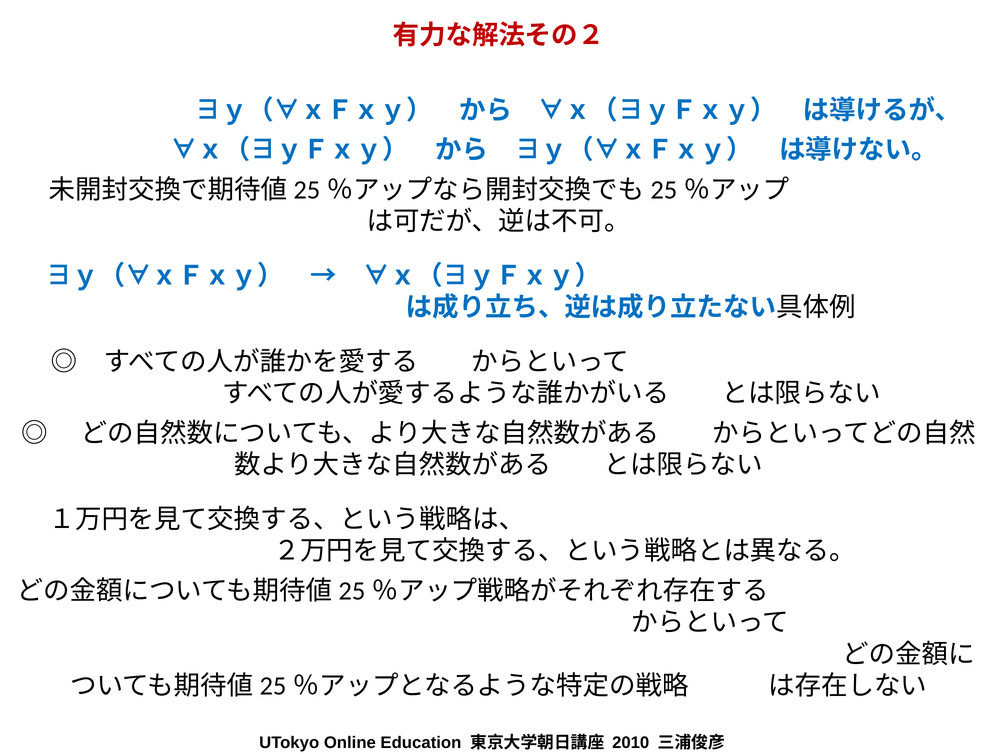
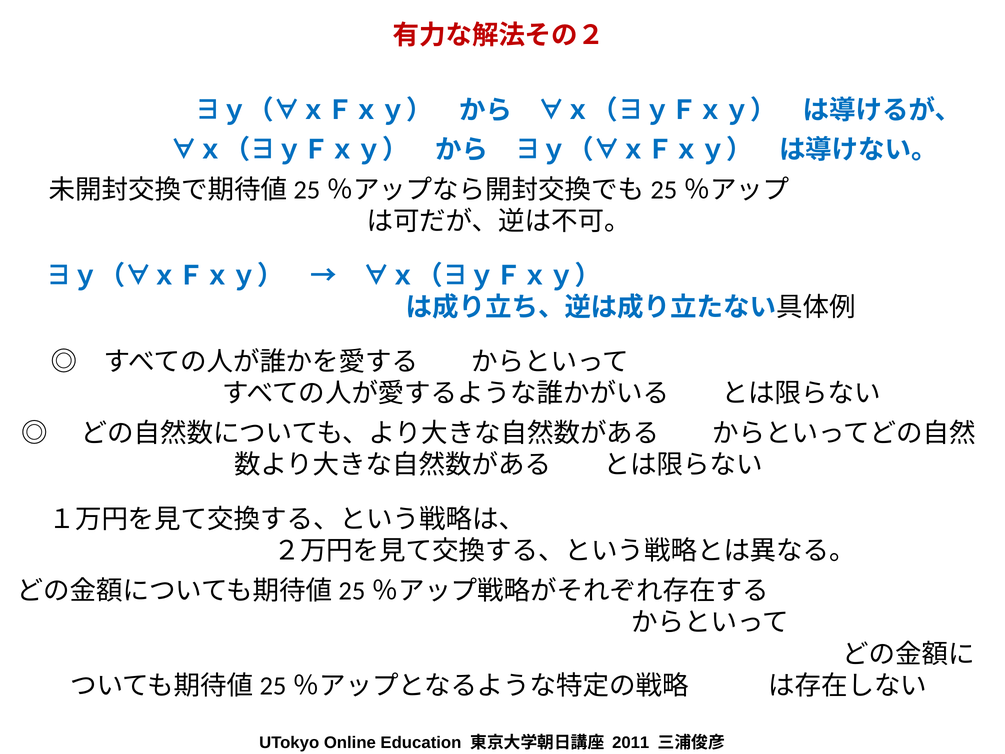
2010: 2010 -> 2011
